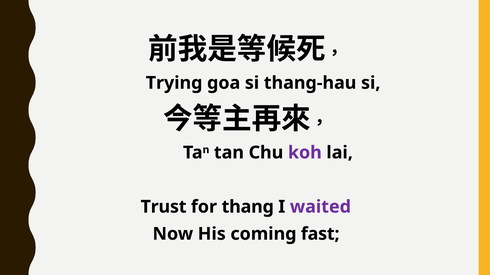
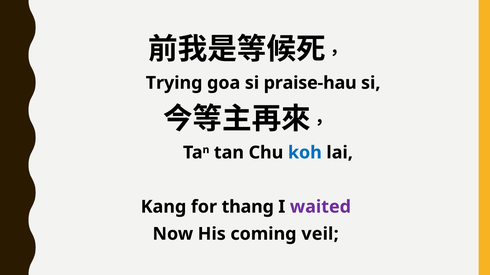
thang-hau: thang-hau -> praise-hau
koh colour: purple -> blue
Trust: Trust -> Kang
fast: fast -> veil
